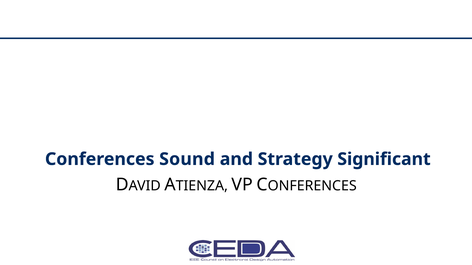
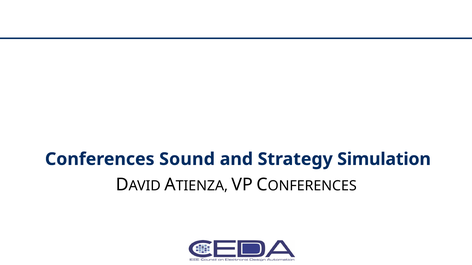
Significant: Significant -> Simulation
